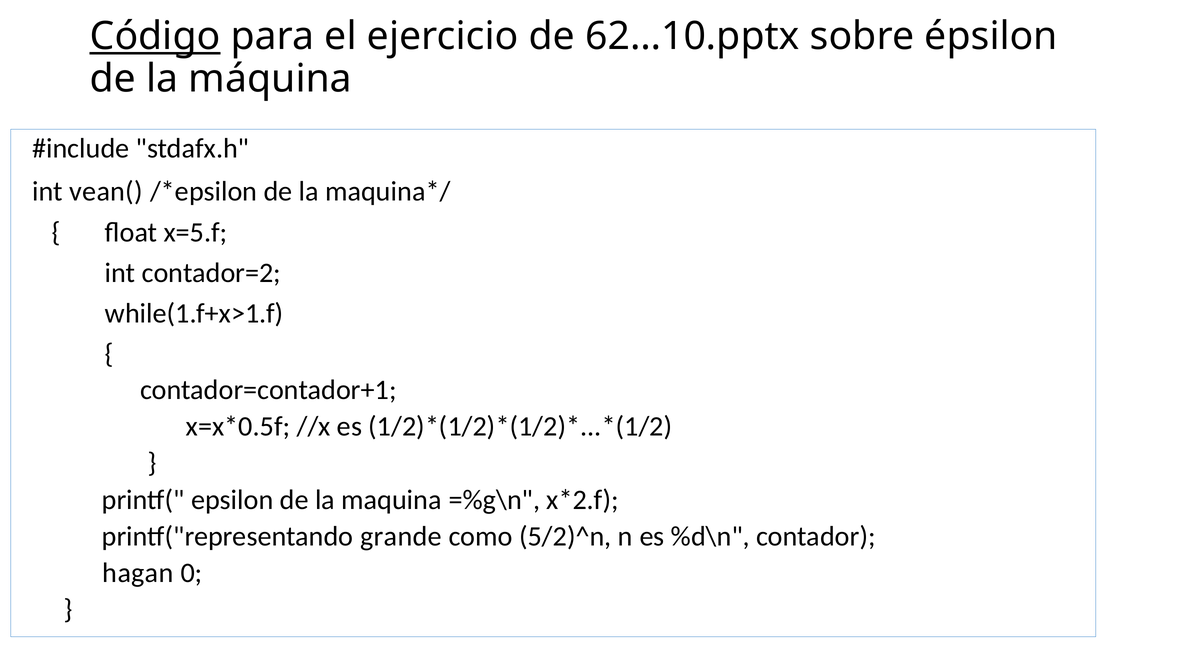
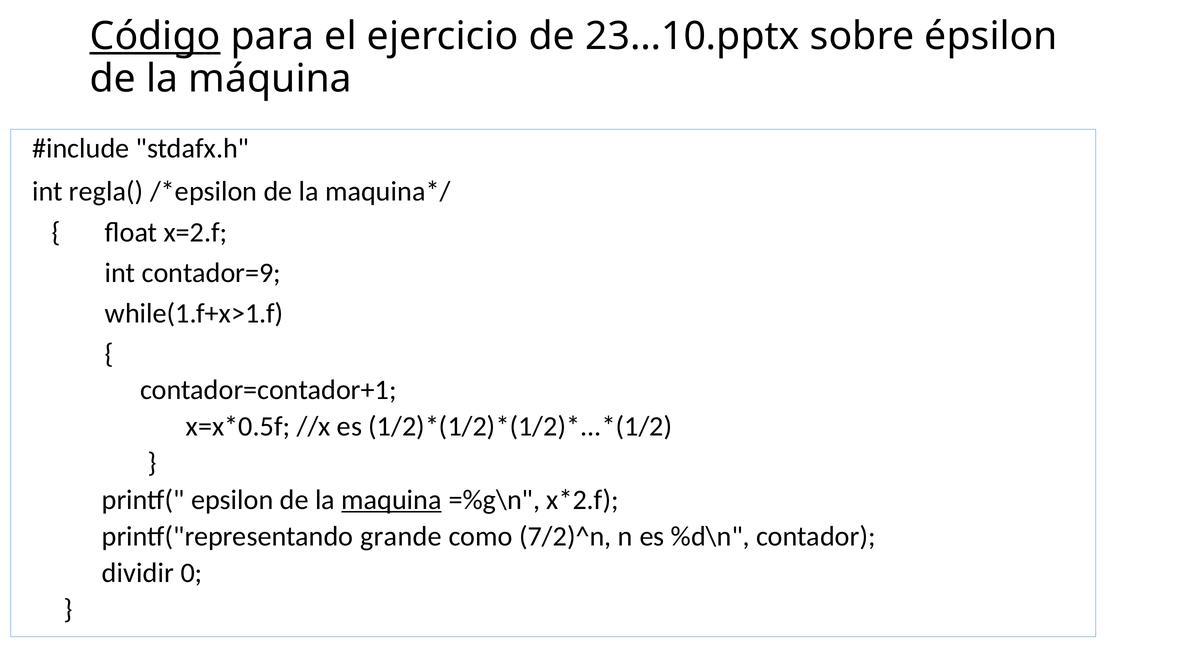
62…10.pptx: 62…10.pptx -> 23…10.pptx
vean(: vean( -> regla(
x=5.f: x=5.f -> x=2.f
contador=2: contador=2 -> contador=9
maquina underline: none -> present
5/2)^n: 5/2)^n -> 7/2)^n
hagan: hagan -> dividir
